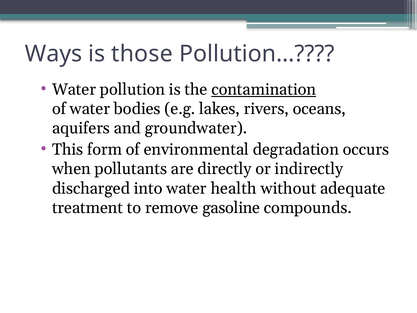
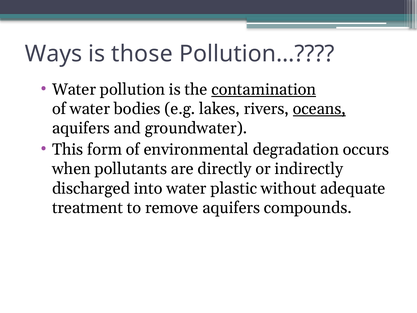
oceans underline: none -> present
health: health -> plastic
remove gasoline: gasoline -> aquifers
